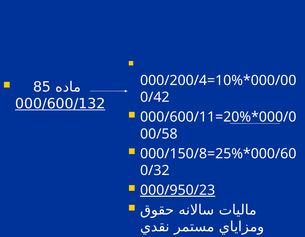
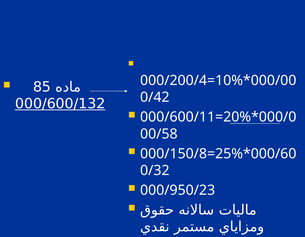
000/950/23 underline: present -> none
